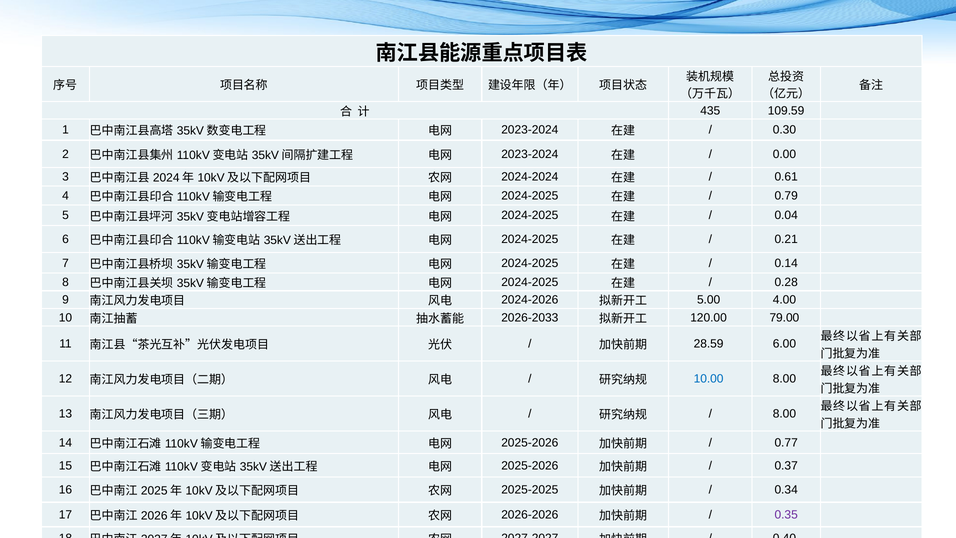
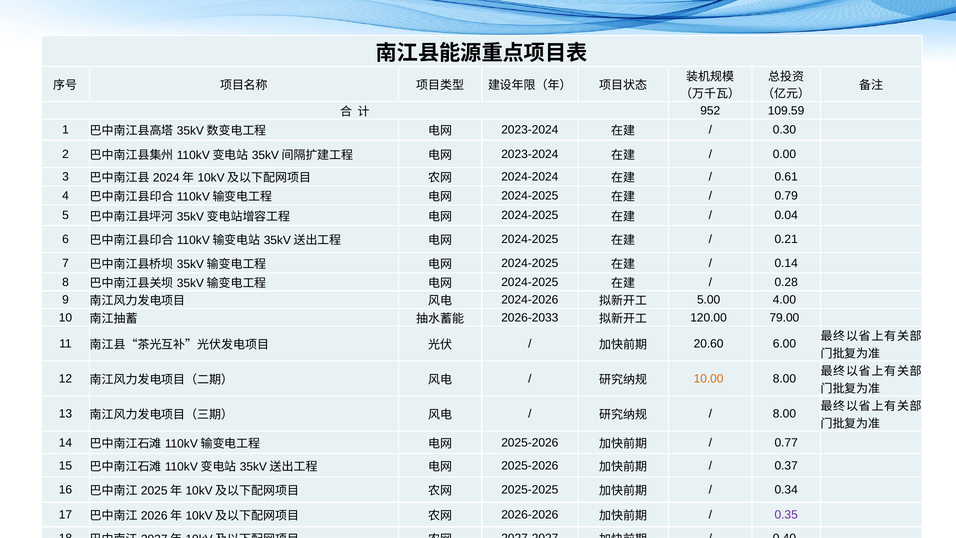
435: 435 -> 952
28.59: 28.59 -> 20.60
10.00 colour: blue -> orange
